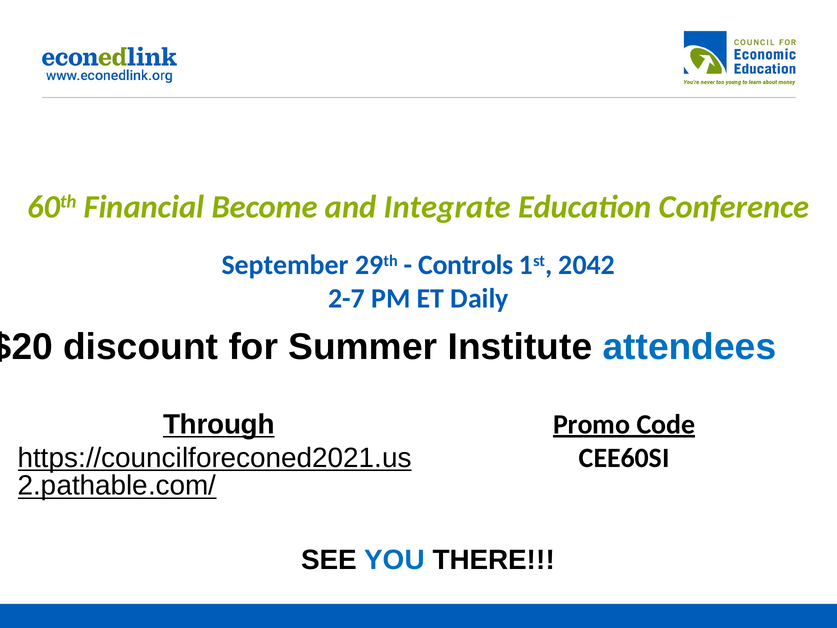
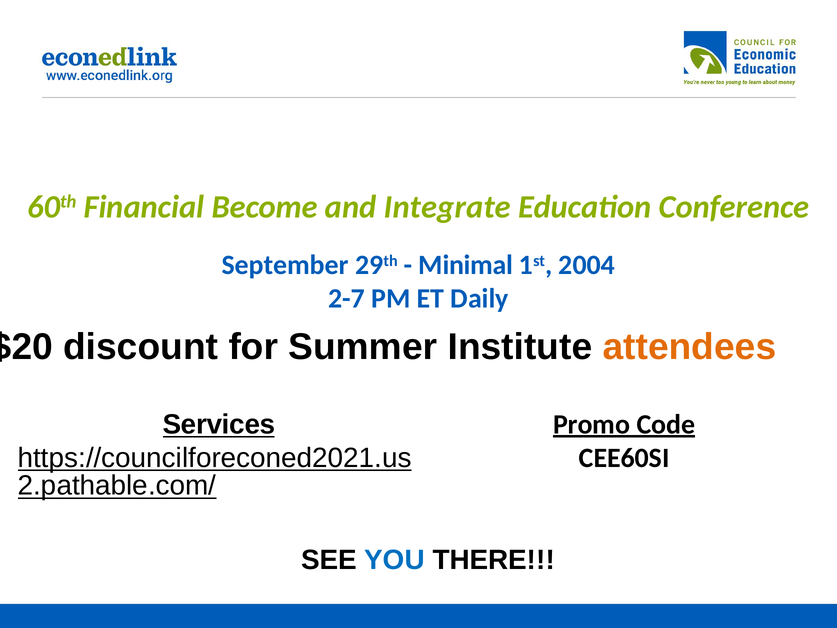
Controls: Controls -> Minimal
2042: 2042 -> 2004
attendees colour: blue -> orange
Through: Through -> Services
